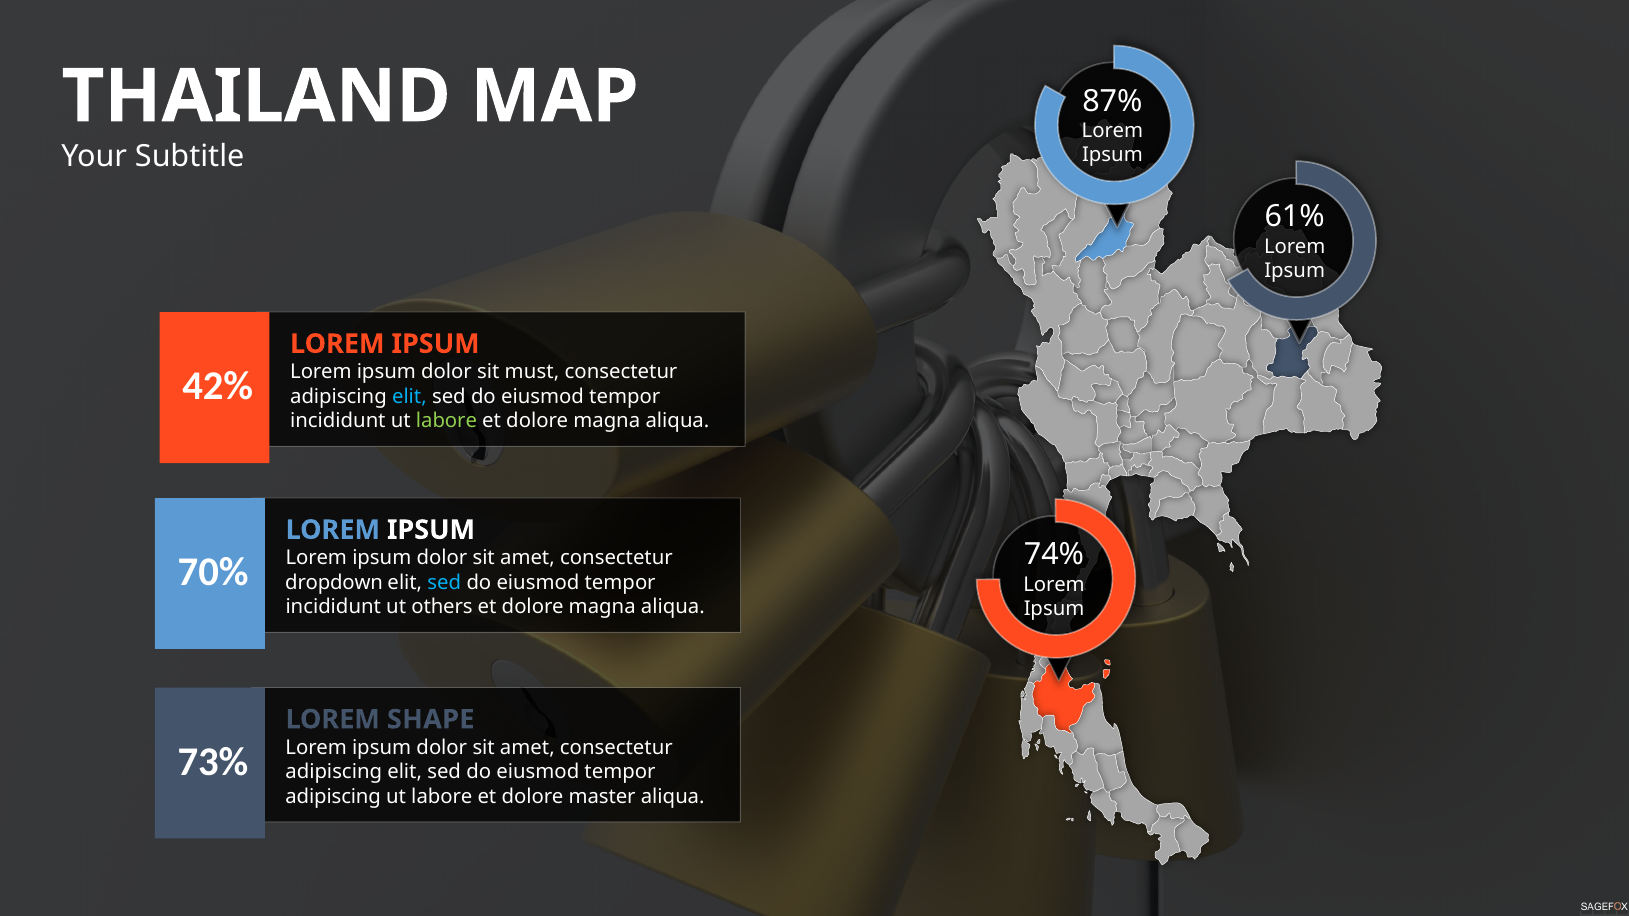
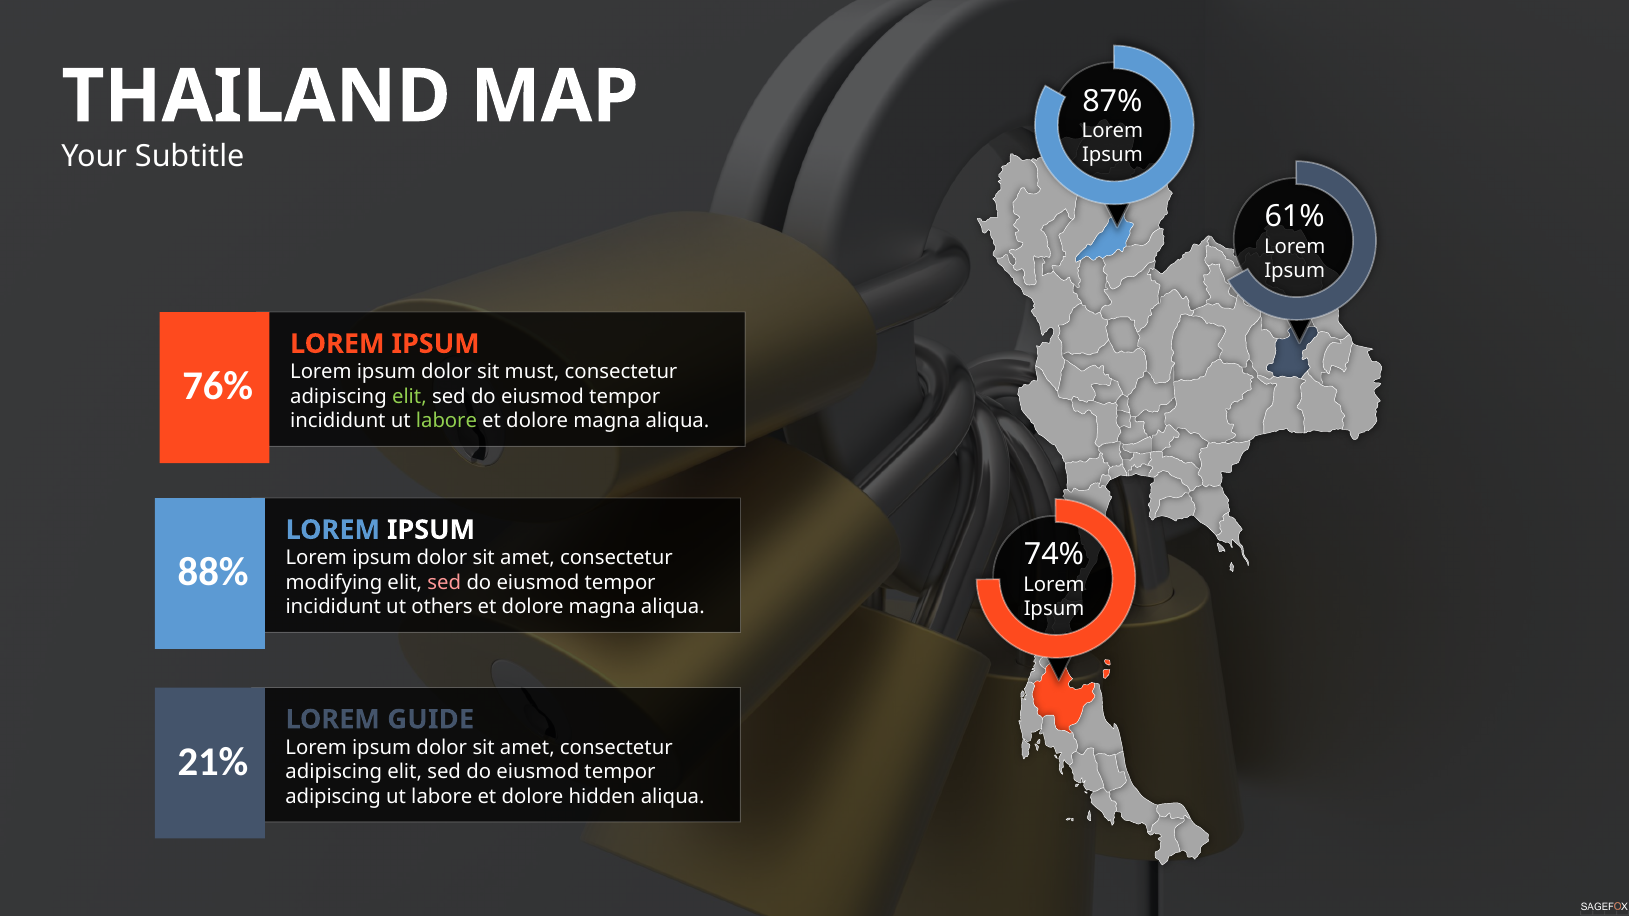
42%: 42% -> 76%
elit at (409, 396) colour: light blue -> light green
70%: 70% -> 88%
dropdown: dropdown -> modifying
sed at (444, 583) colour: light blue -> pink
SHAPE: SHAPE -> GUIDE
73%: 73% -> 21%
master: master -> hidden
